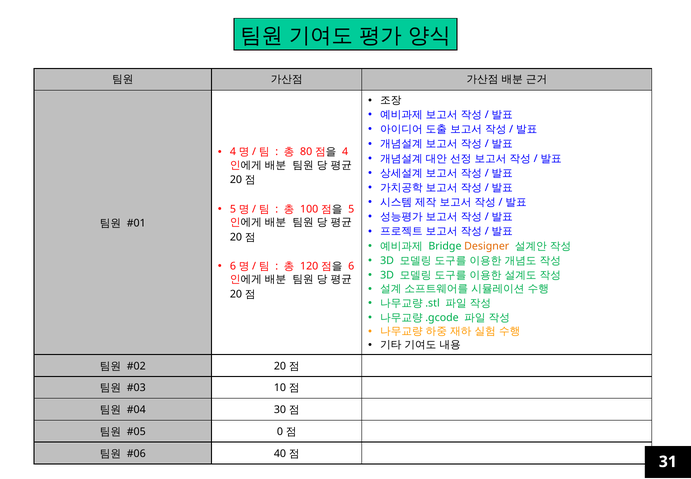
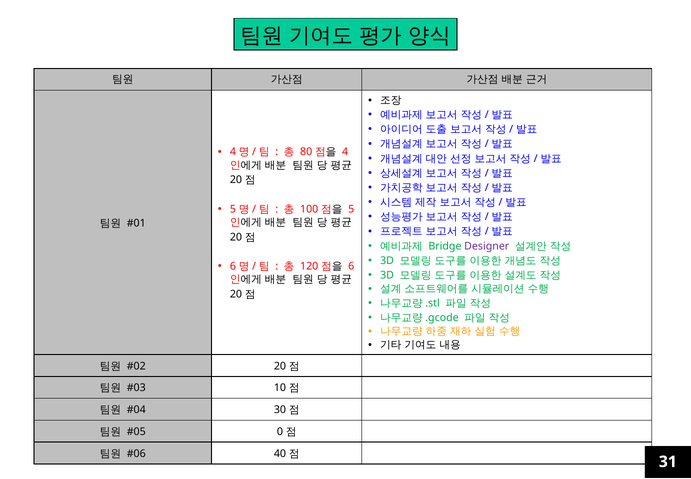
Designer colour: orange -> purple
